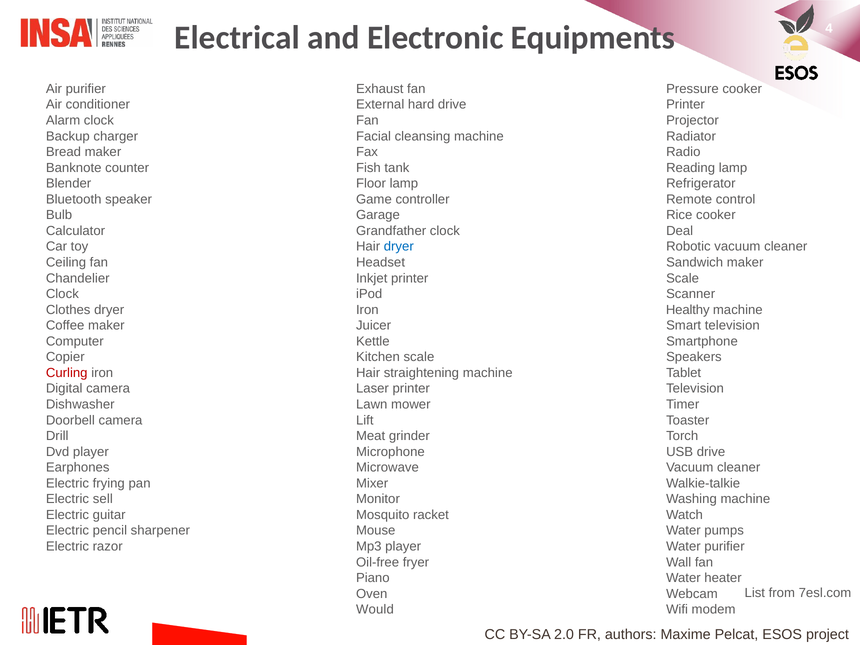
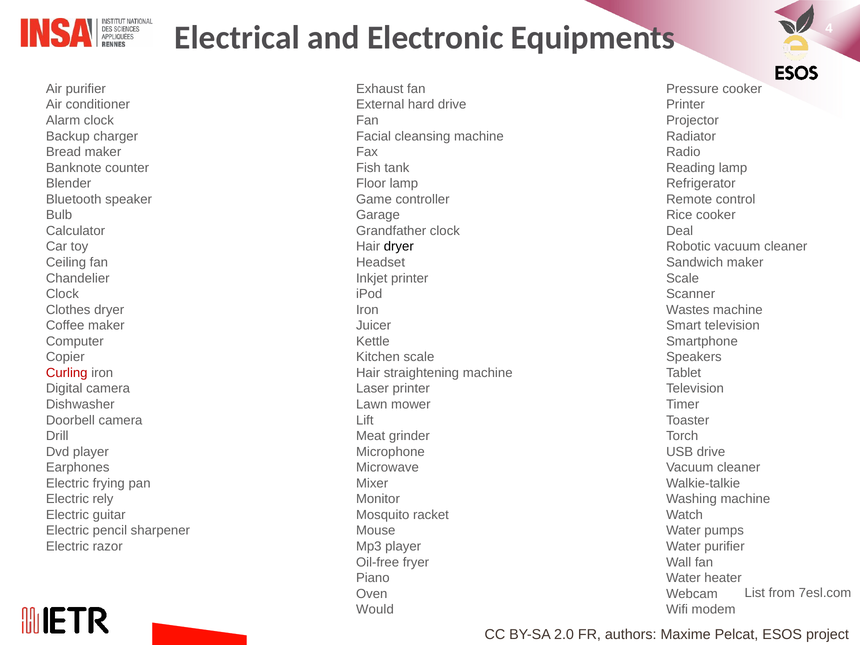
dryer at (399, 247) colour: blue -> black
Healthy: Healthy -> Wastes
sell: sell -> rely
